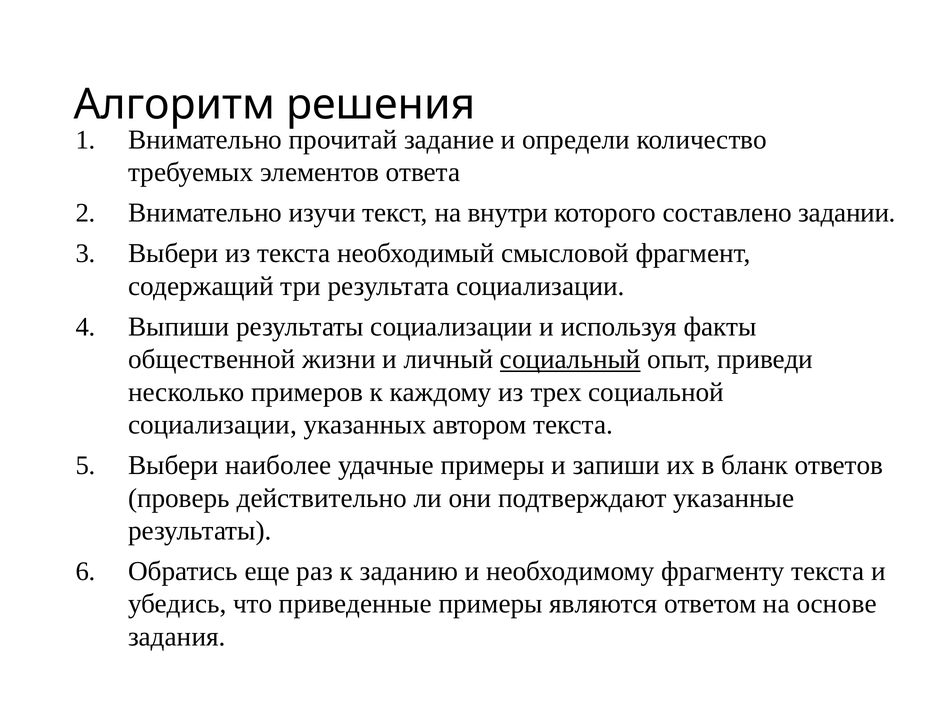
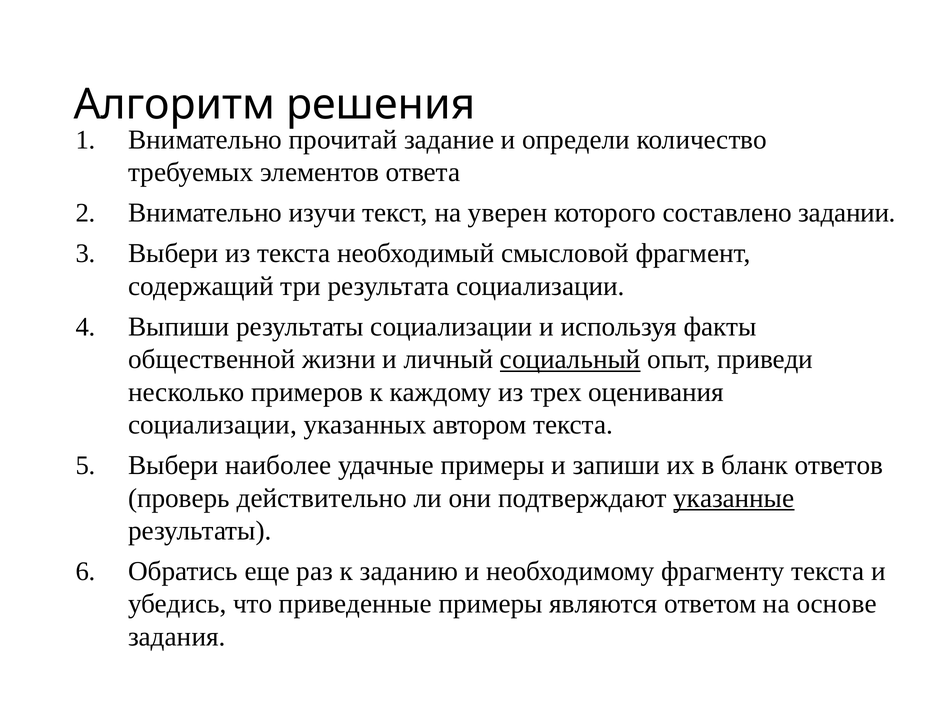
внутри: внутри -> уверен
социальной: социальной -> оценивания
указанные underline: none -> present
